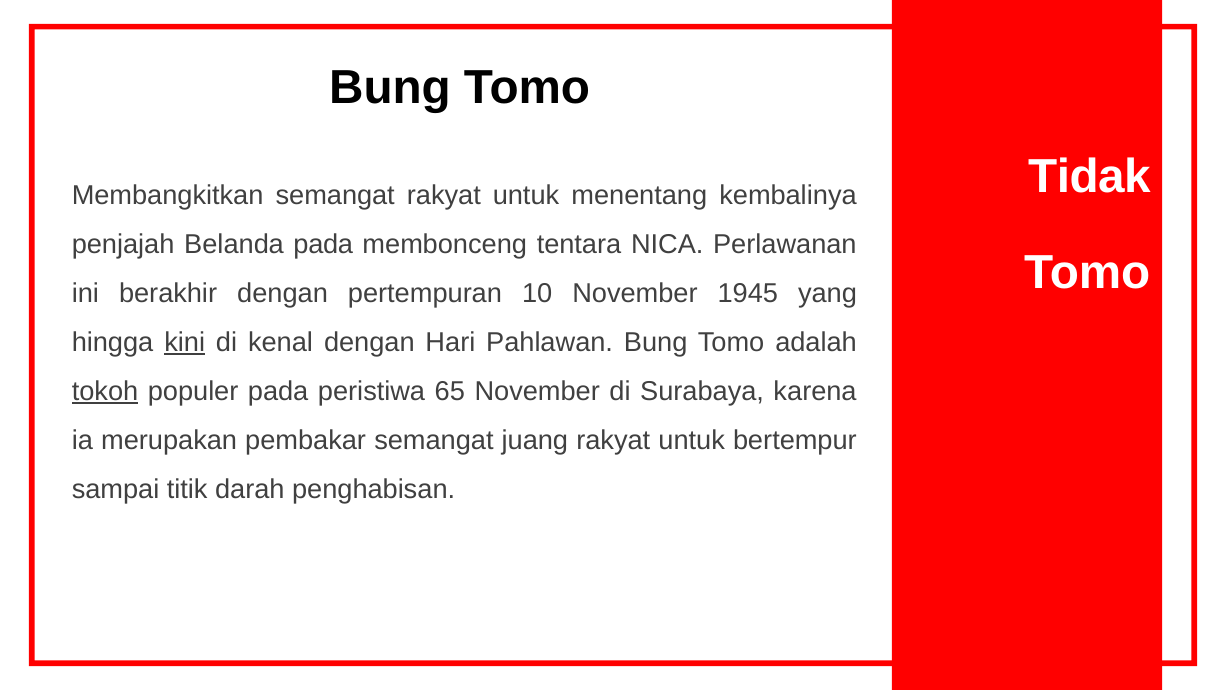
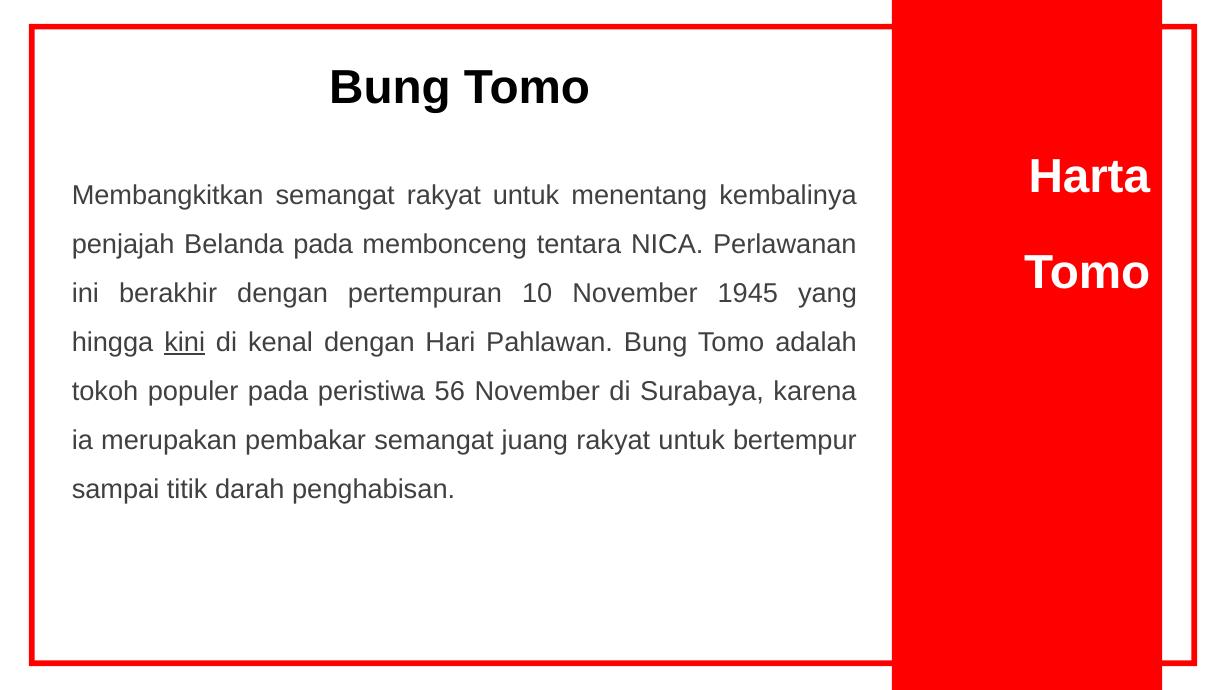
Tidak: Tidak -> Harta
tokoh underline: present -> none
65: 65 -> 56
